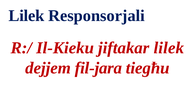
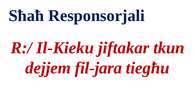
Lilek at (26, 16): Lilek -> Sħaħ
jiftakar lilek: lilek -> tkun
